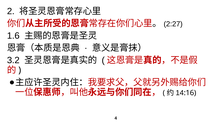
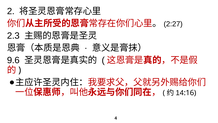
1.6: 1.6 -> 2.3
3.2: 3.2 -> 9.6
